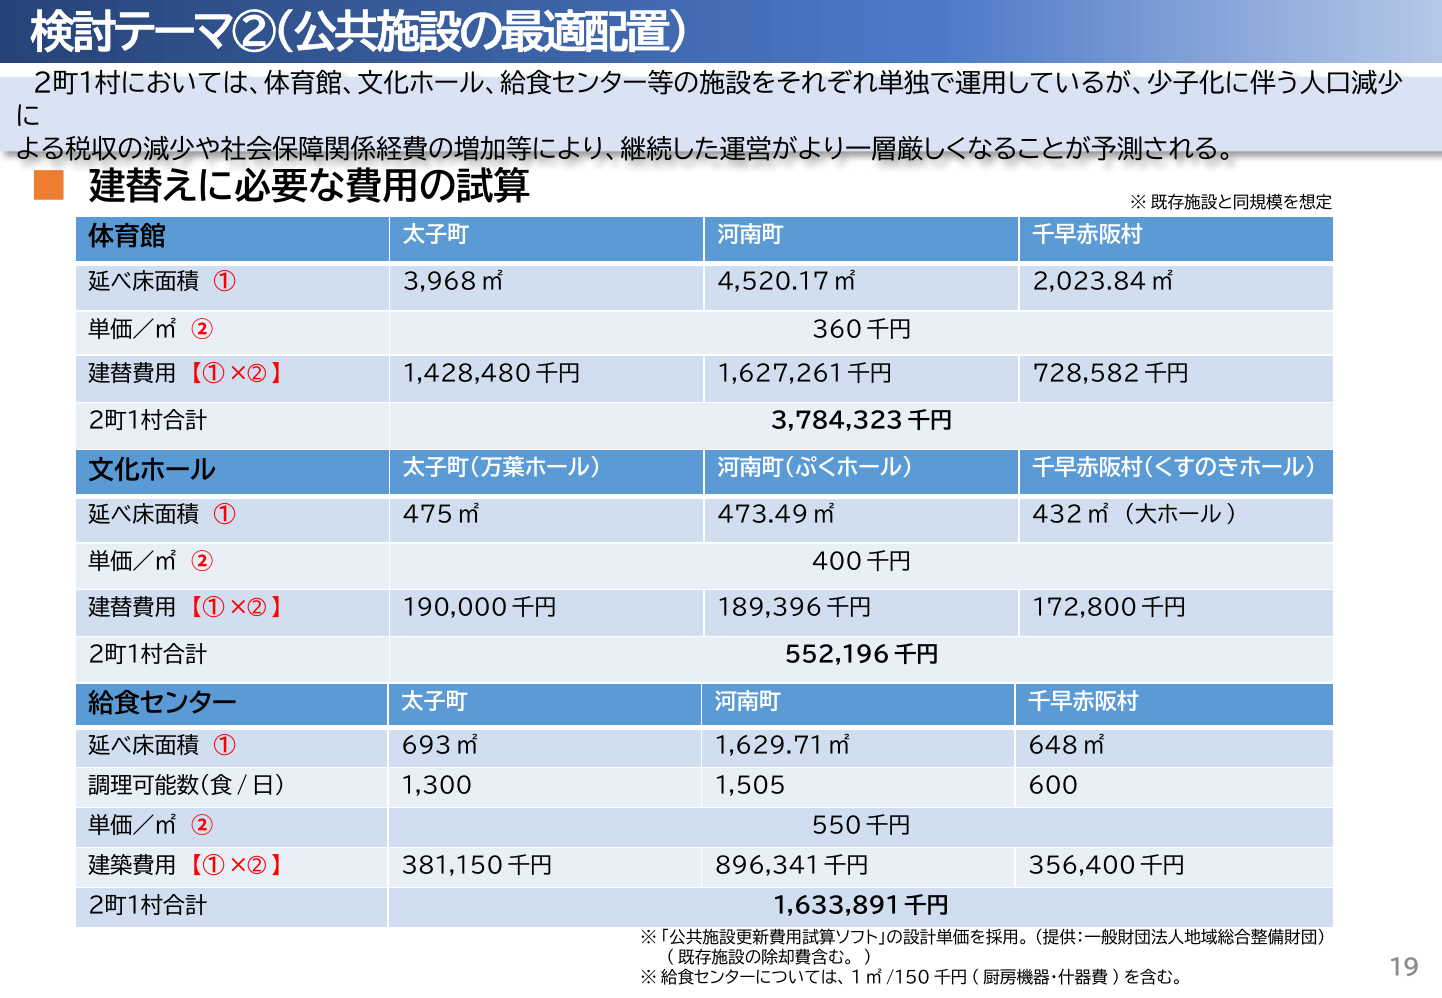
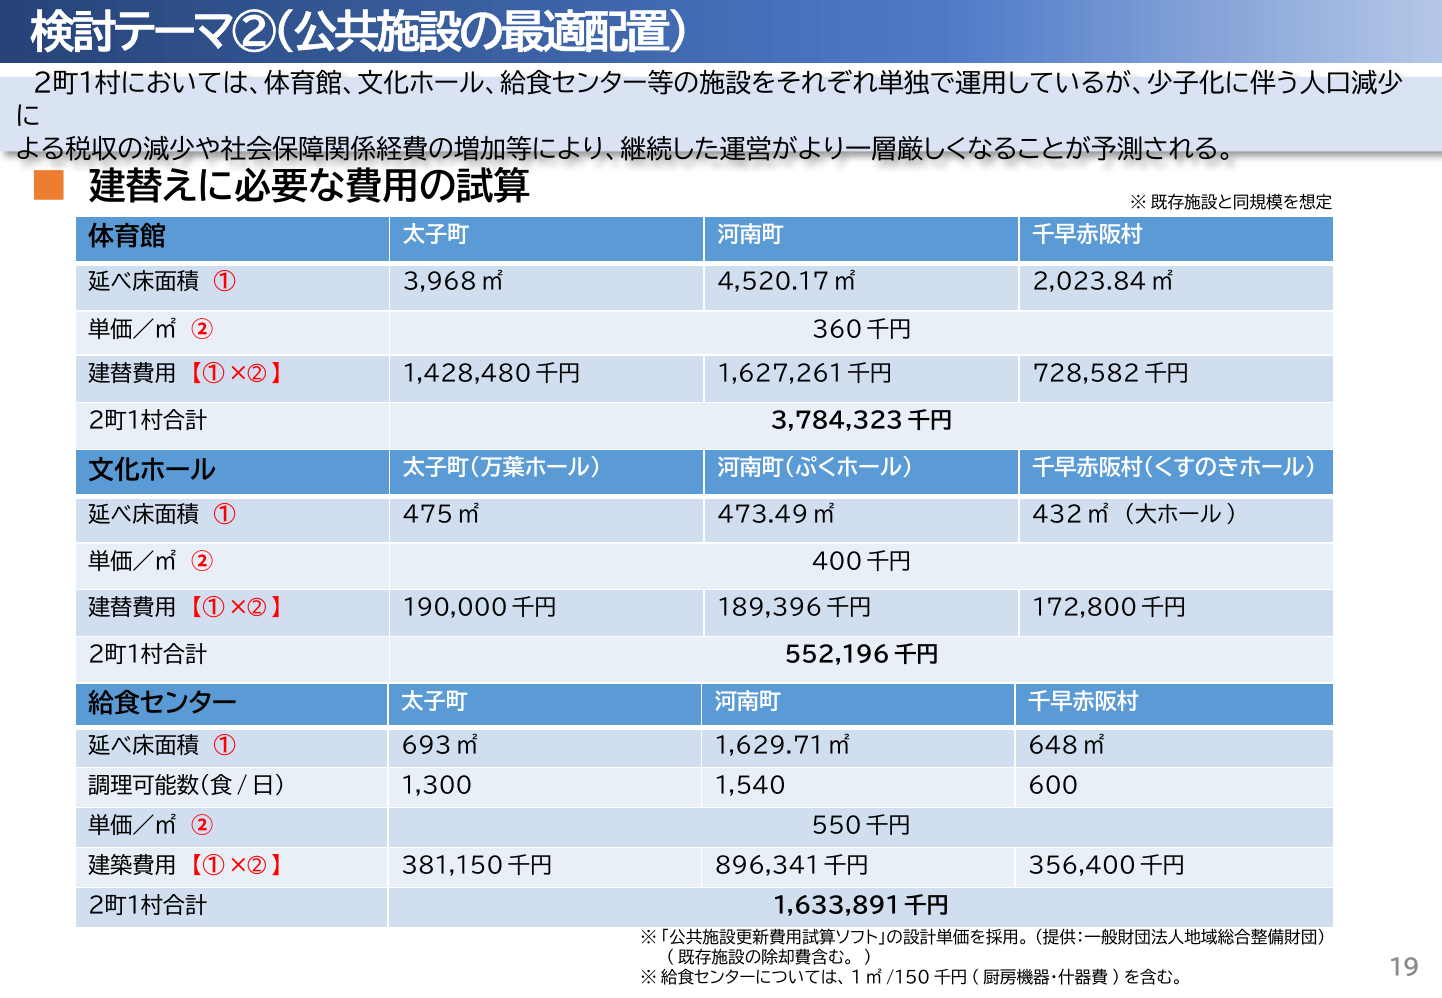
1,505: 1,505 -> 1,540
